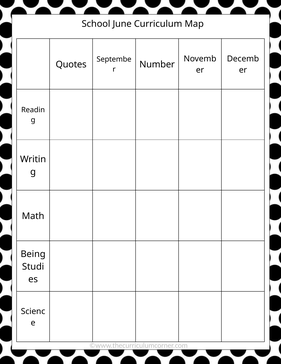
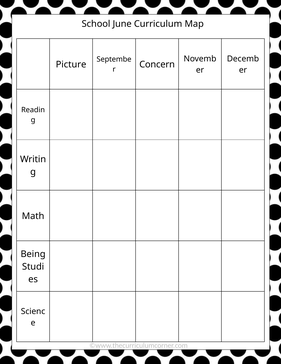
Quotes: Quotes -> Picture
Number: Number -> Concern
